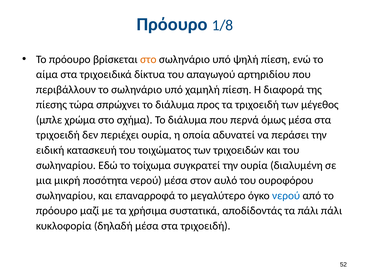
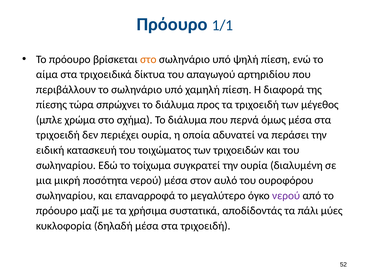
1/8: 1/8 -> 1/1
νερού at (286, 195) colour: blue -> purple
πάλι πάλι: πάλι -> μύες
